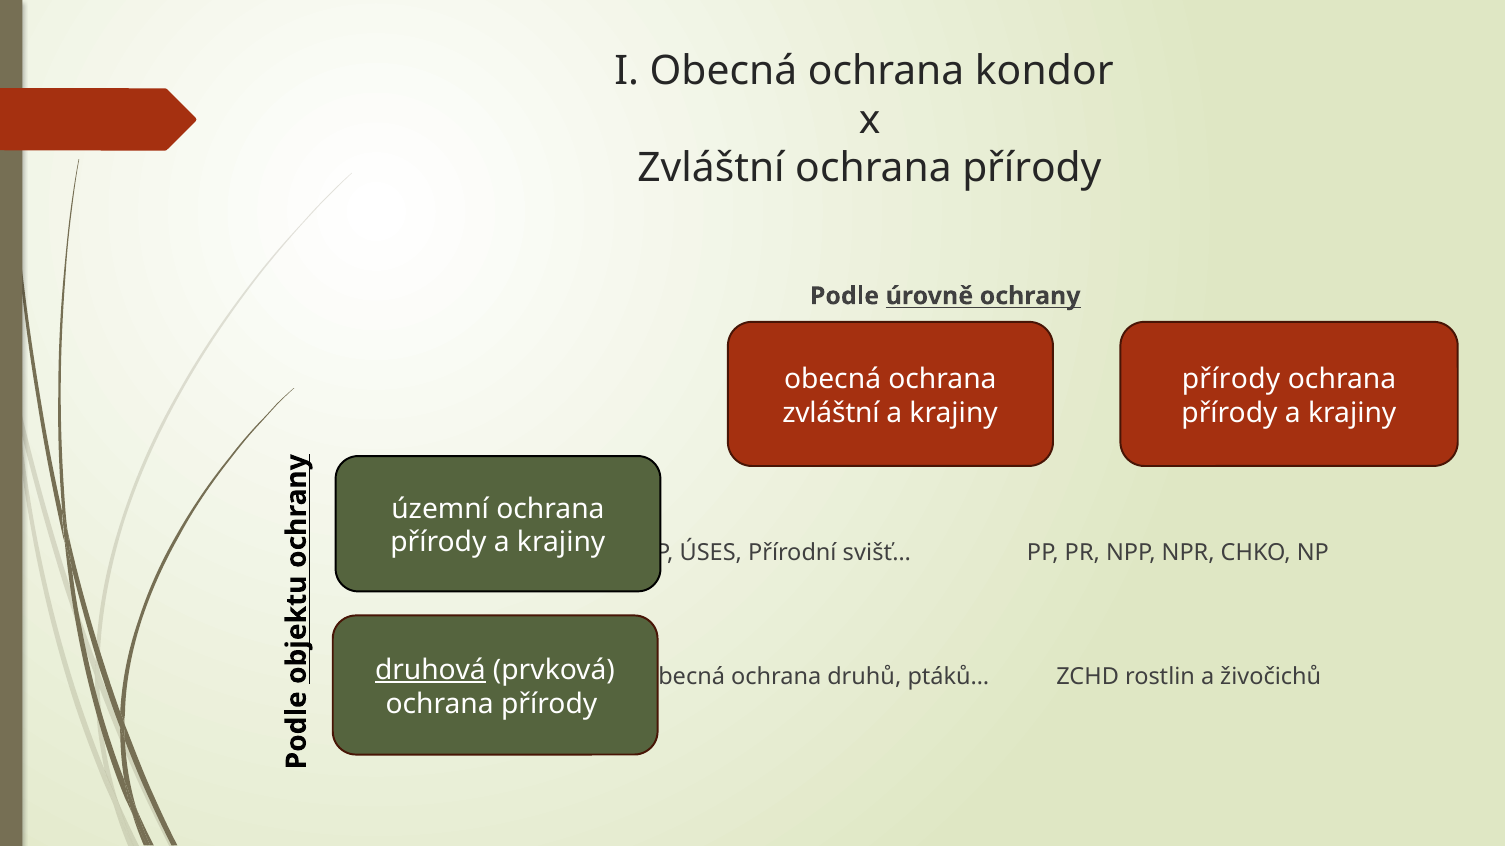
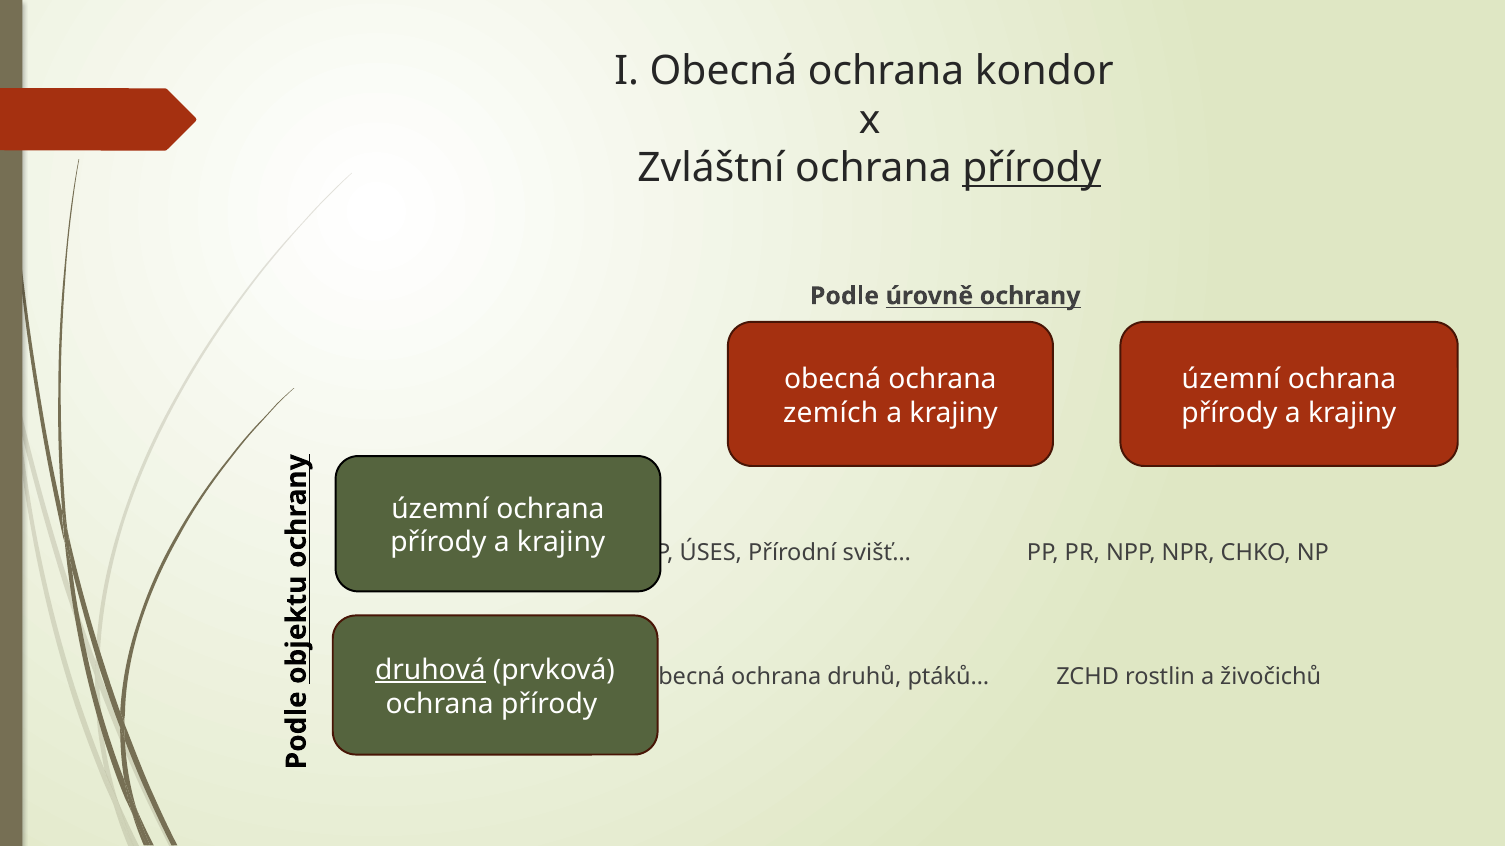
přírody at (1032, 169) underline: none -> present
přírody at (1231, 379): přírody -> územní
zvláštní at (831, 413): zvláštní -> zemích
